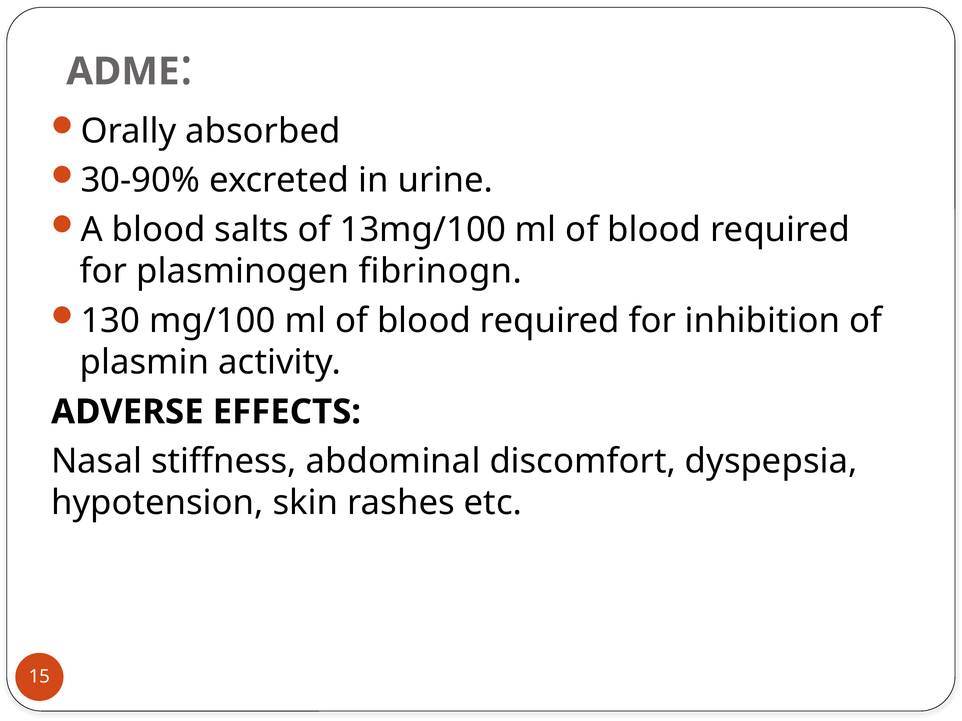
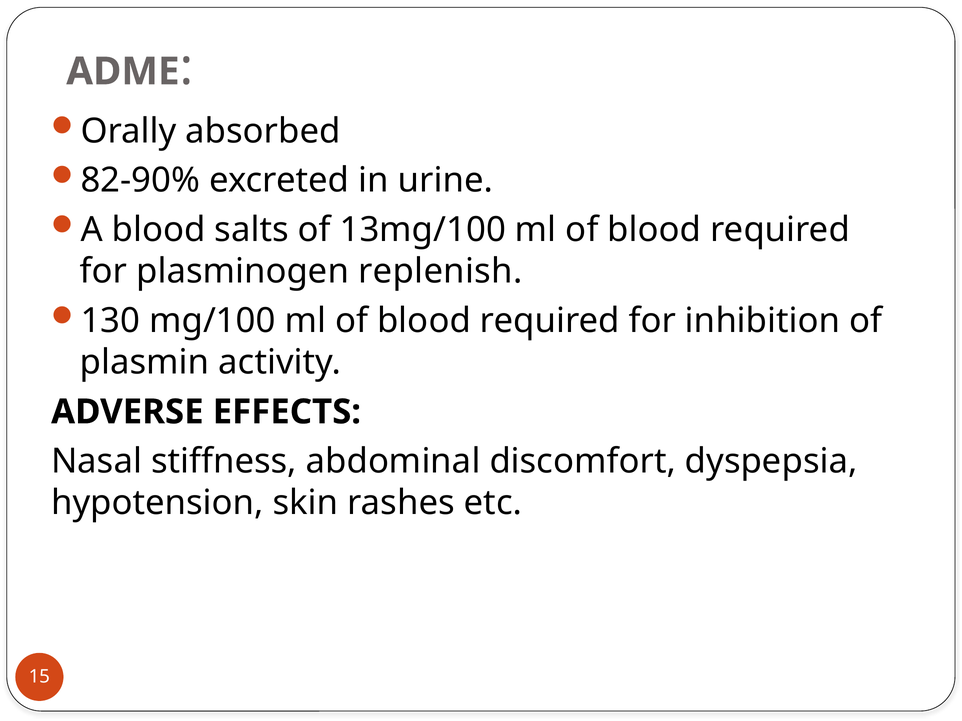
30-90%: 30-90% -> 82-90%
fibrinogn: fibrinogn -> replenish
